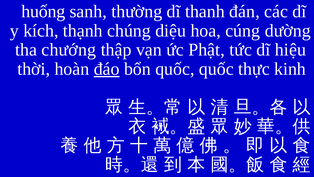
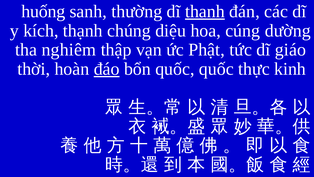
thanh underline: none -> present
chướng: chướng -> nghiêm
hiệu: hiệu -> giáo
